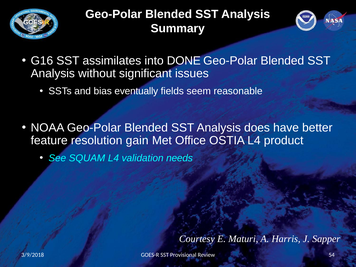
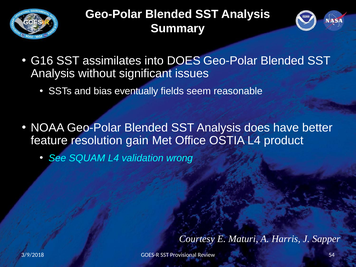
into DONE: DONE -> DOES
needs: needs -> wrong
